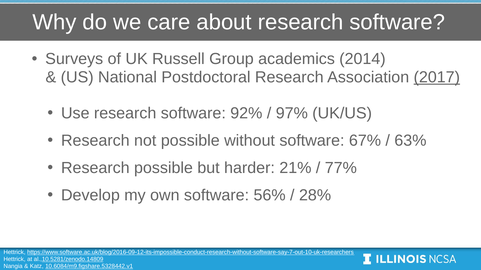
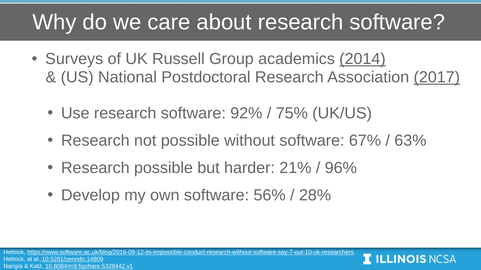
2014 underline: none -> present
97%: 97% -> 75%
77%: 77% -> 96%
